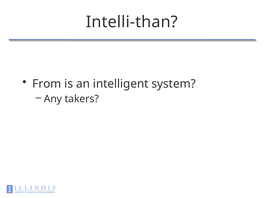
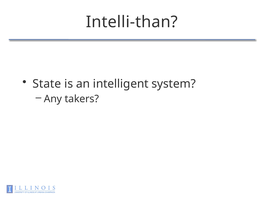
From: From -> State
